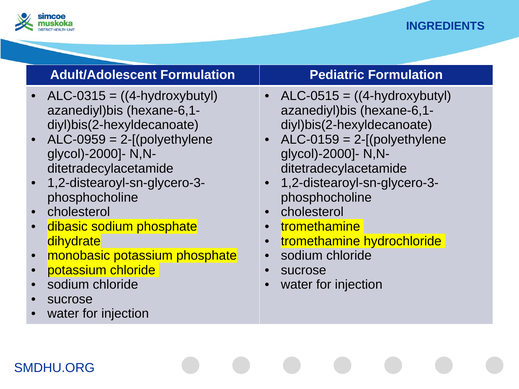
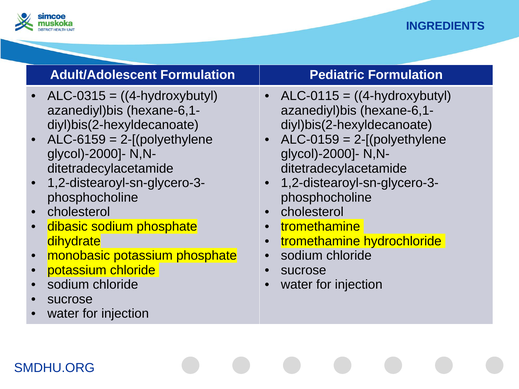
ALC-0515: ALC-0515 -> ALC-0115
ALC-0959: ALC-0959 -> ALC-6159
